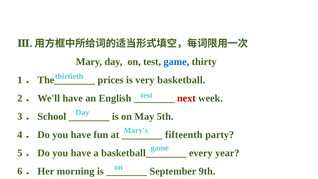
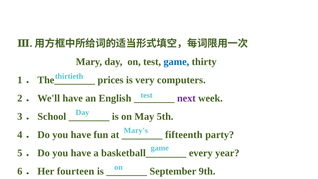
basketball: basketball -> computers
next colour: red -> purple
morning: morning -> fourteen
